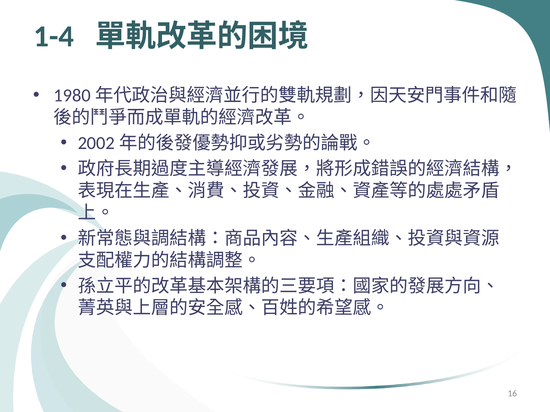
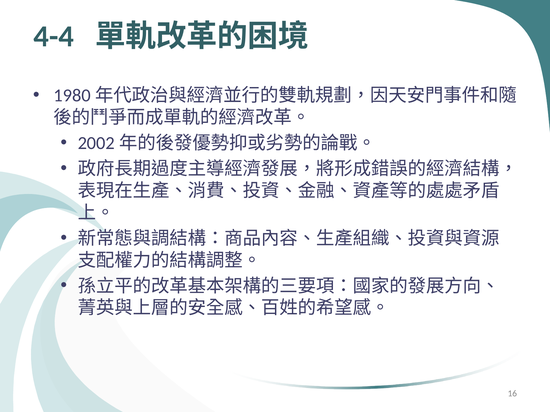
1-4: 1-4 -> 4-4
